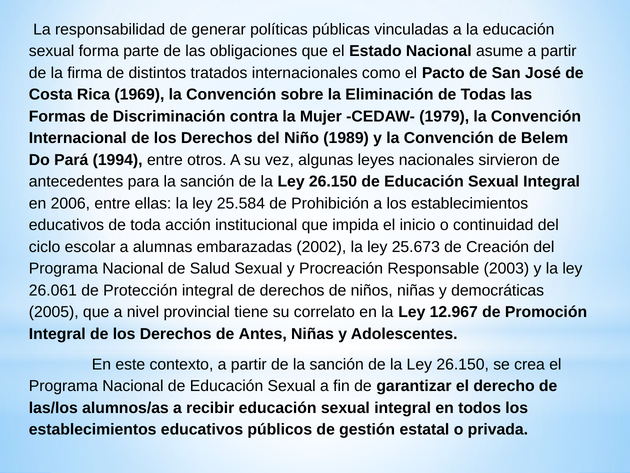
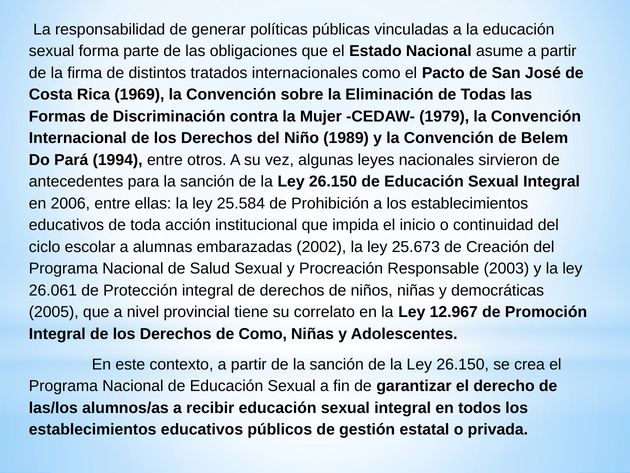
de Antes: Antes -> Como
